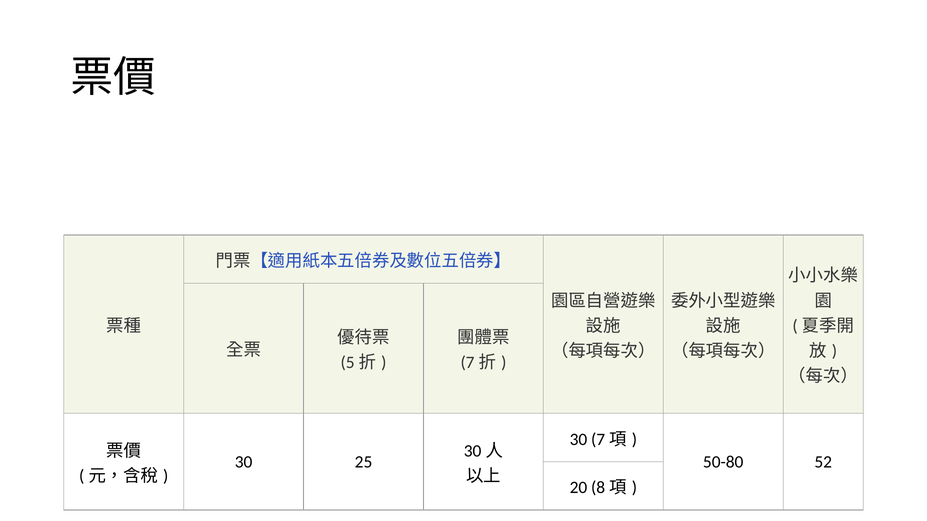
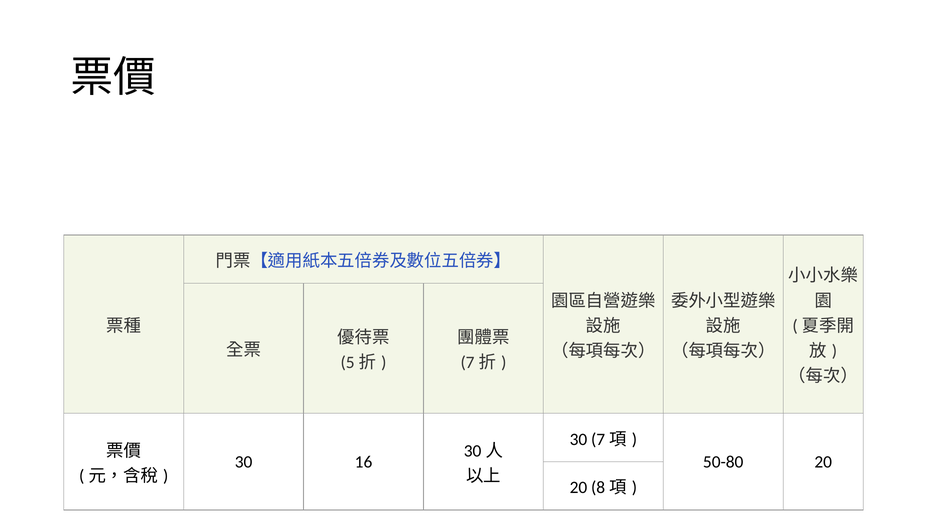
25: 25 -> 16
50-80 52: 52 -> 20
